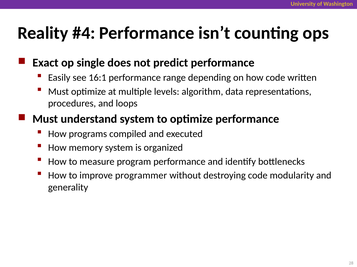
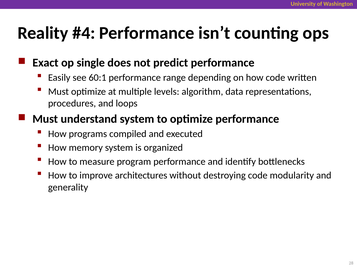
16:1: 16:1 -> 60:1
programmer: programmer -> architectures
